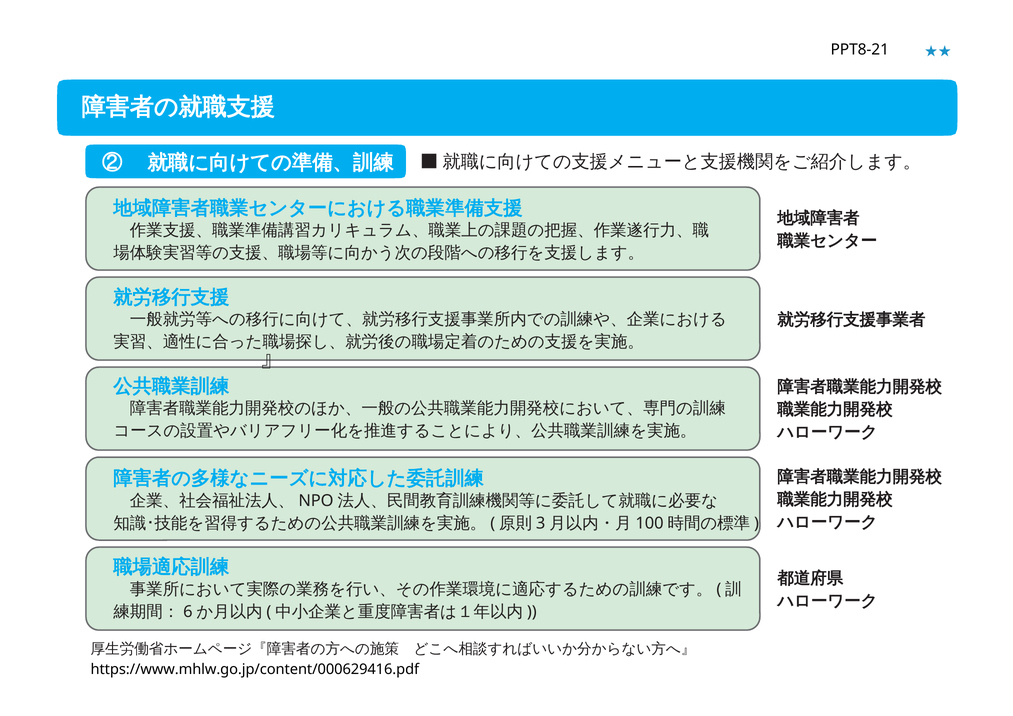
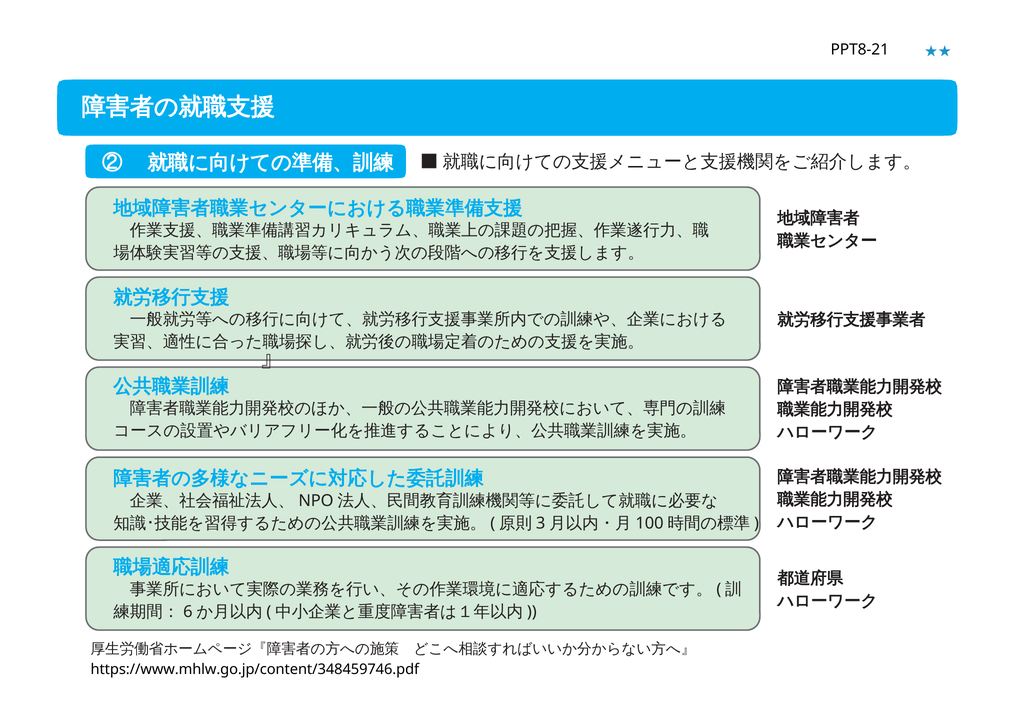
https://www.mhlw.go.jp/content/000629416.pdf: https://www.mhlw.go.jp/content/000629416.pdf -> https://www.mhlw.go.jp/content/348459746.pdf
